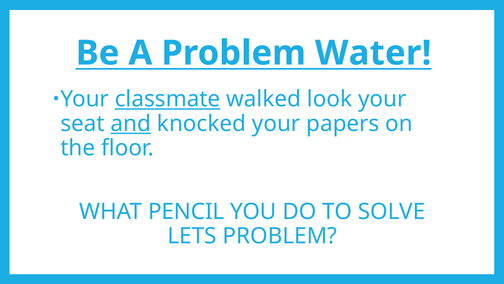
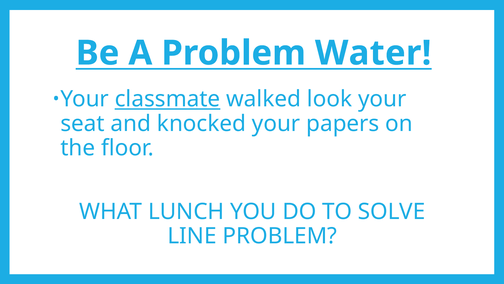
and underline: present -> none
PENCIL: PENCIL -> LUNCH
LETS: LETS -> LINE
